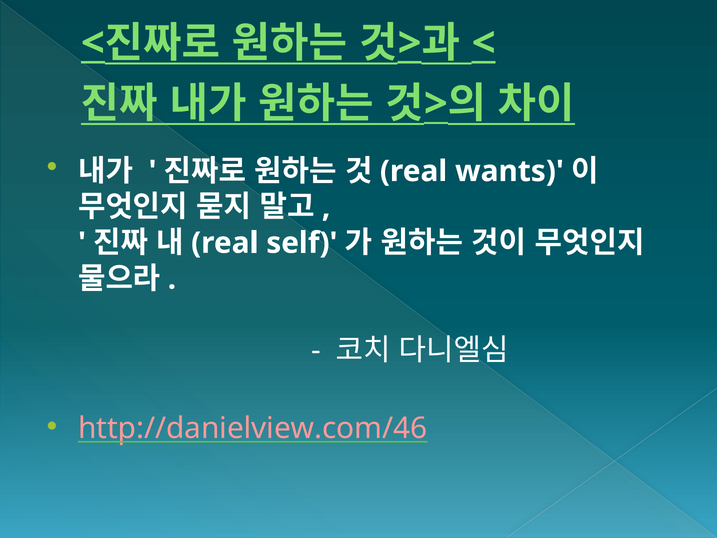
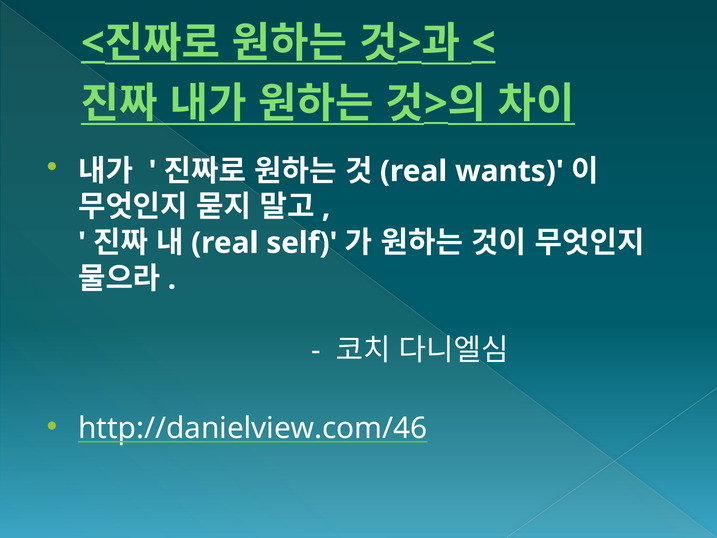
http://danielview.com/46 colour: pink -> white
